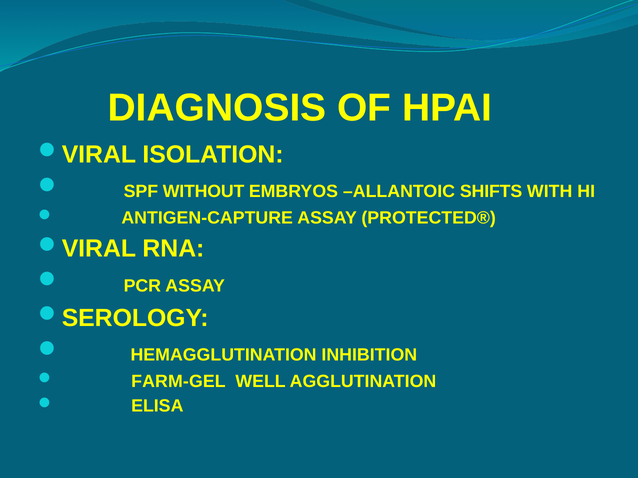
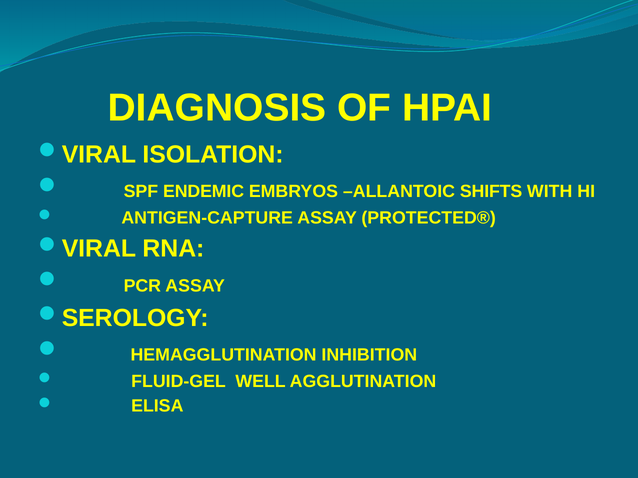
WITHOUT: WITHOUT -> ENDEMIC
FARM-GEL: FARM-GEL -> FLUID-GEL
